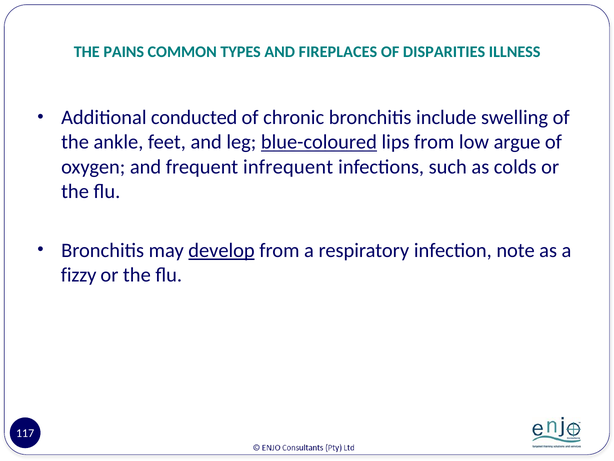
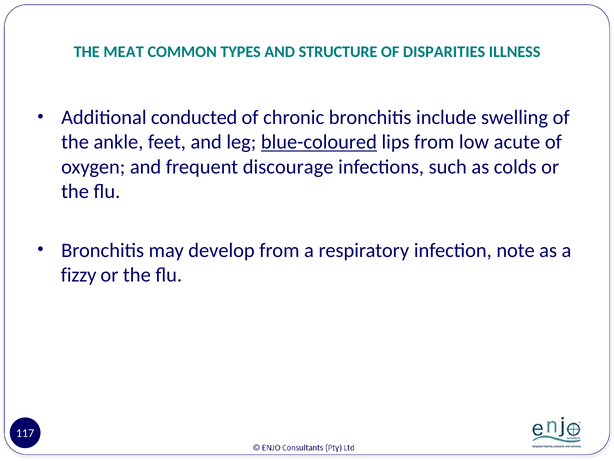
PAINS: PAINS -> MEAT
FIREPLACES: FIREPLACES -> STRUCTURE
argue: argue -> acute
infrequent: infrequent -> discourage
develop underline: present -> none
